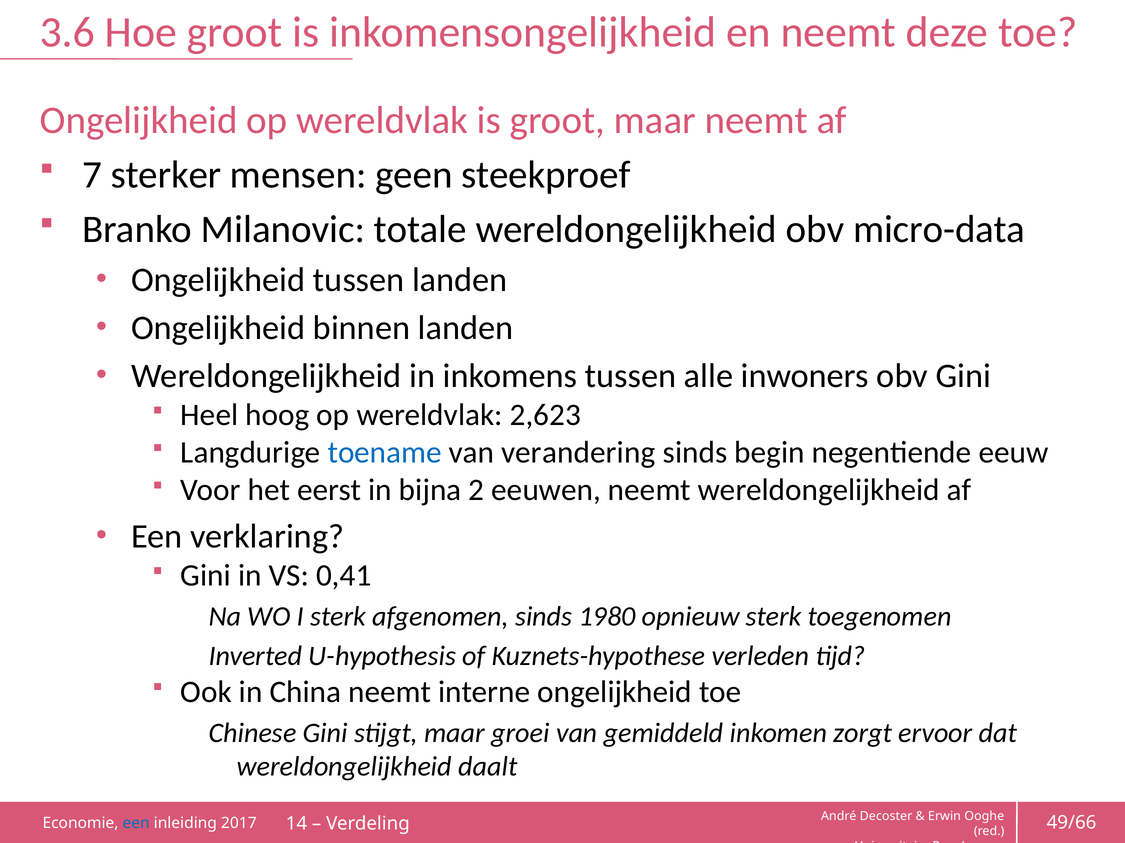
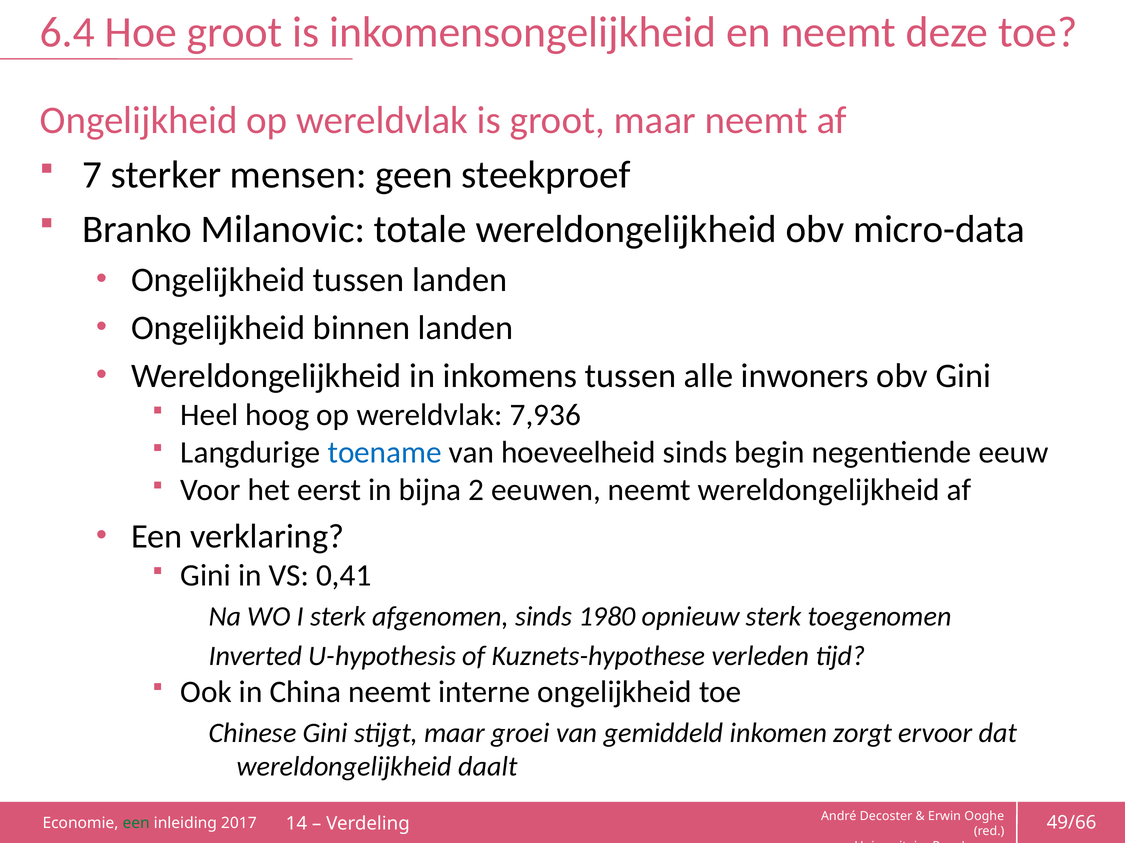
3.6: 3.6 -> 6.4
2,623: 2,623 -> 7,936
verandering: verandering -> hoeveelheid
een at (136, 824) colour: blue -> green
